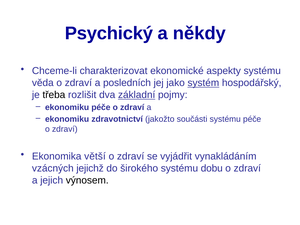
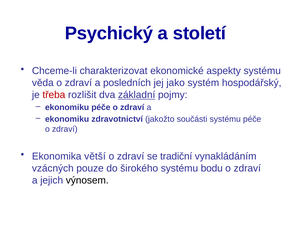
někdy: někdy -> století
systém underline: present -> none
třeba colour: black -> red
vyjádřit: vyjádřit -> tradiční
jejichž: jejichž -> pouze
dobu: dobu -> bodu
